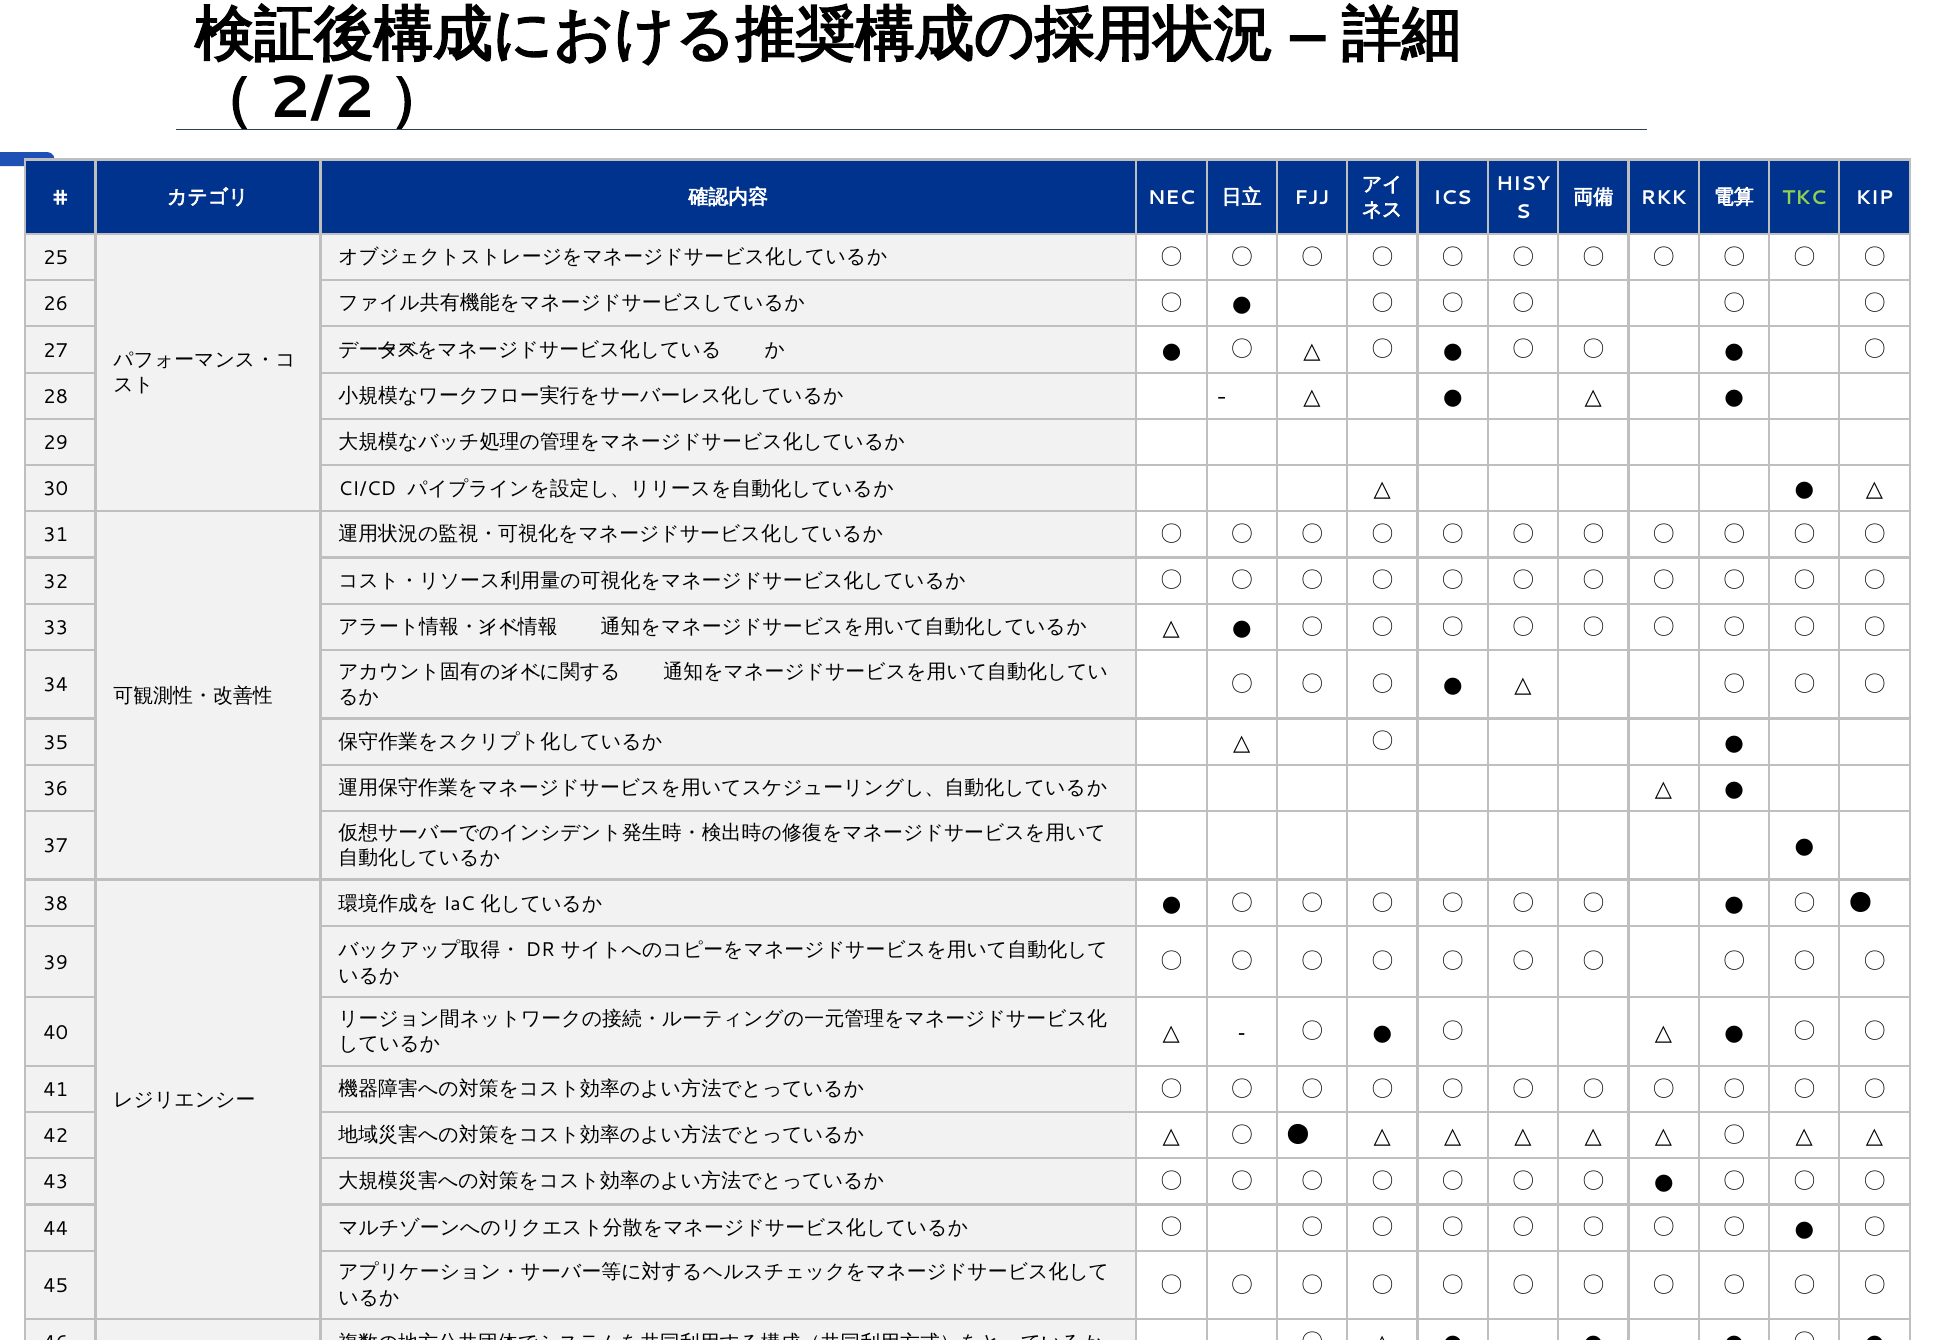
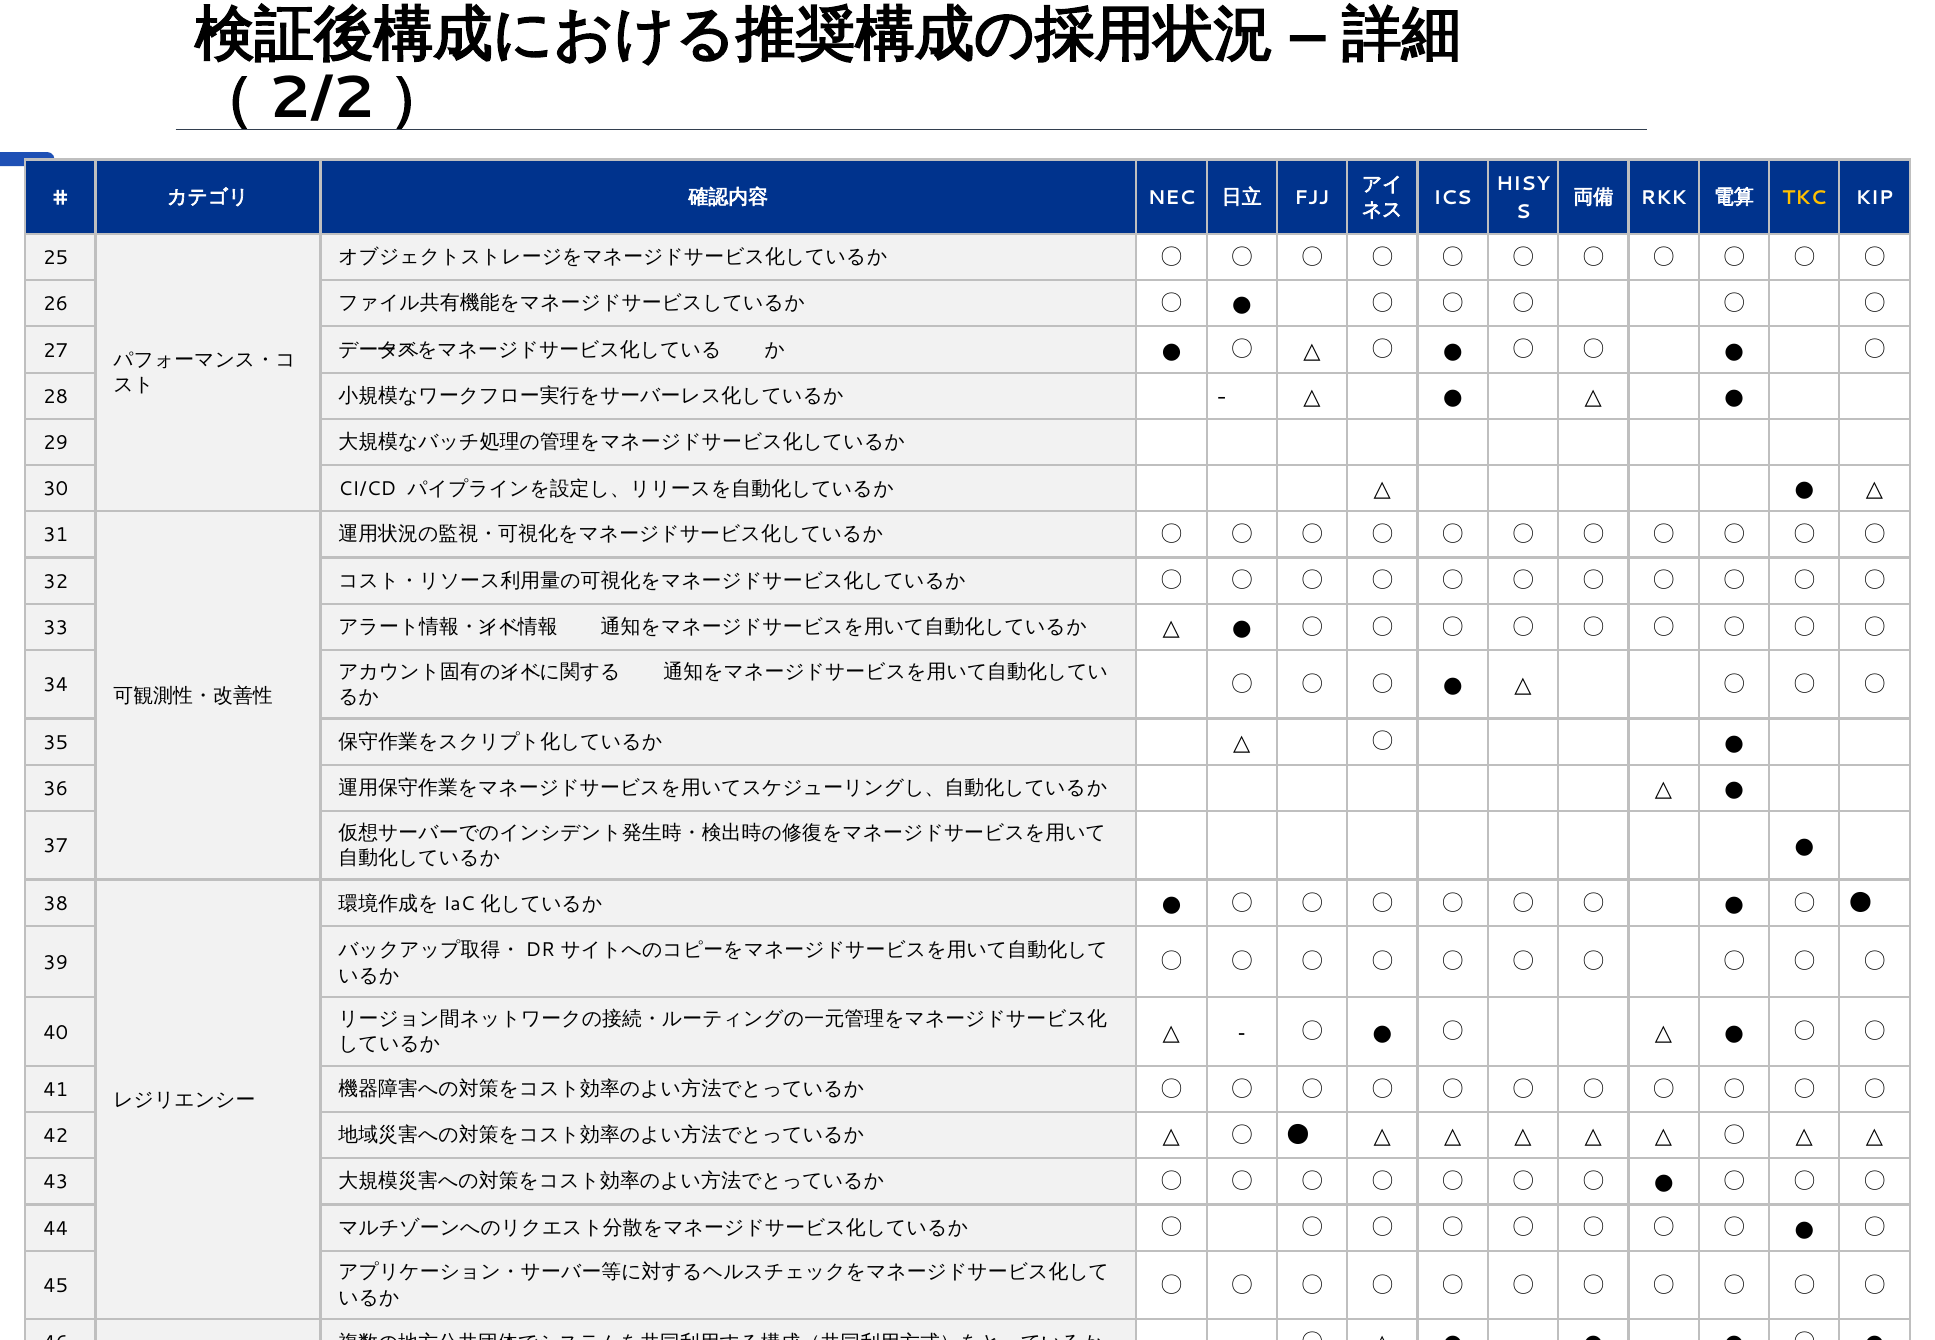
TKC colour: light green -> yellow
